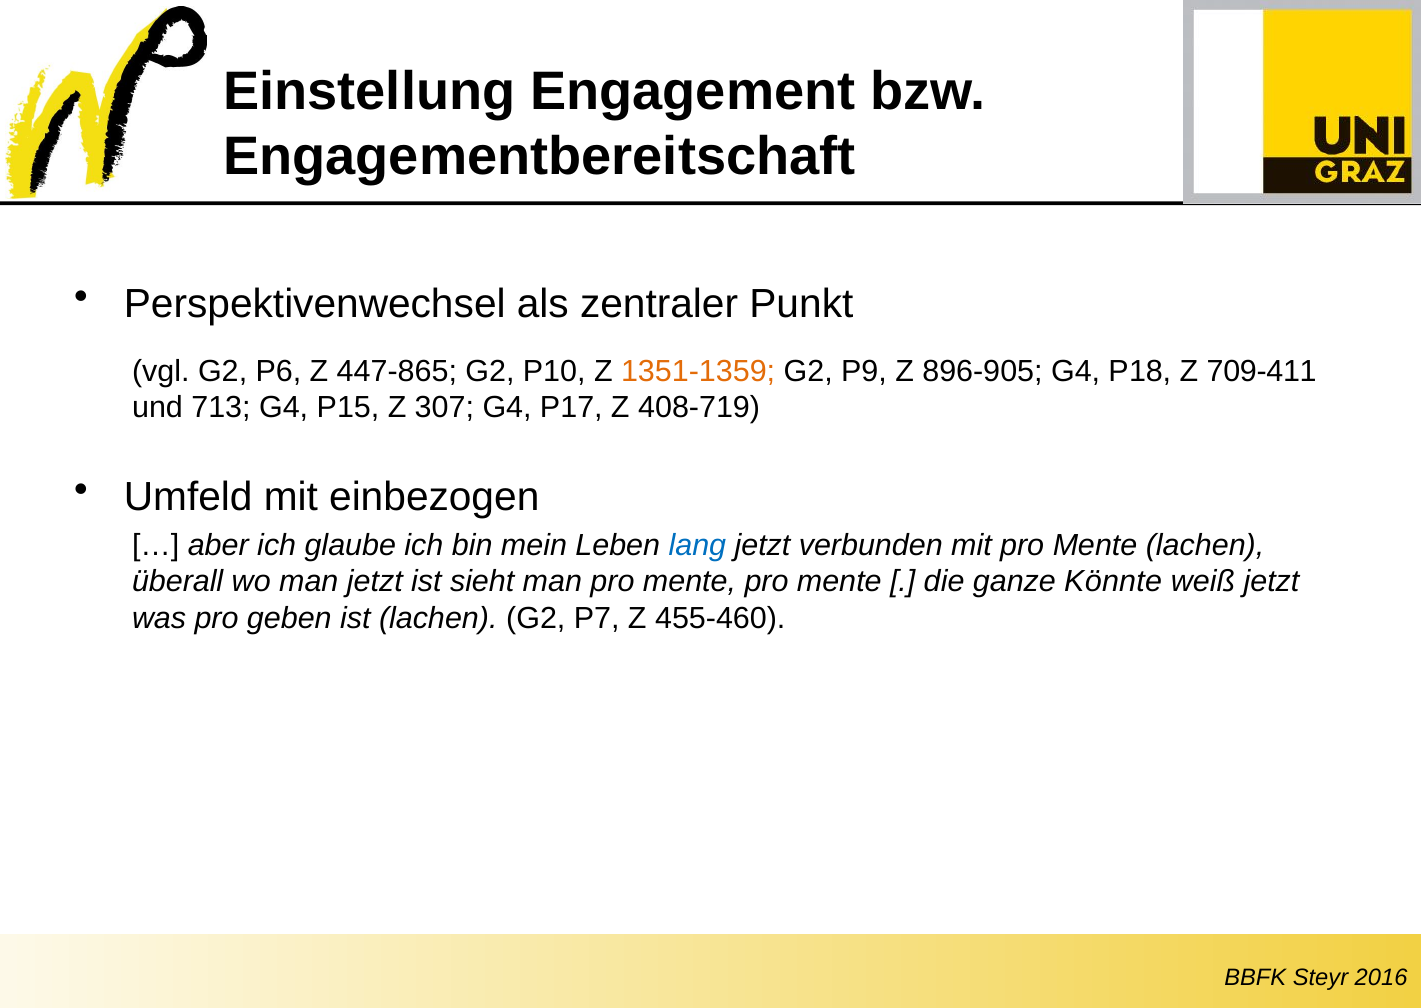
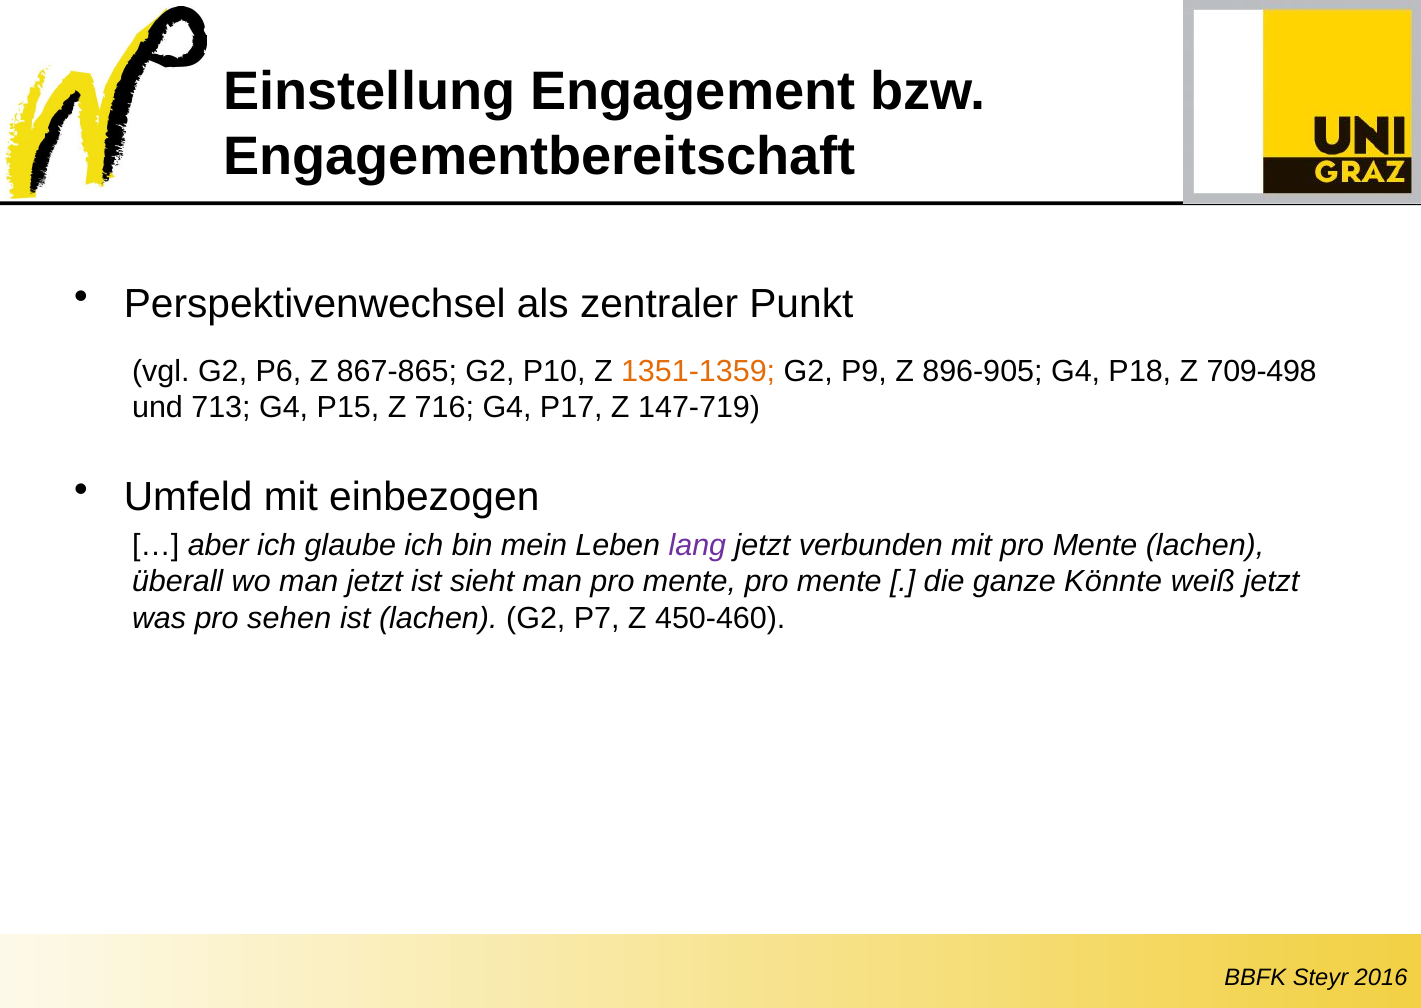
447-865: 447-865 -> 867-865
709-411: 709-411 -> 709-498
307: 307 -> 716
408-719: 408-719 -> 147-719
lang colour: blue -> purple
geben: geben -> sehen
455-460: 455-460 -> 450-460
